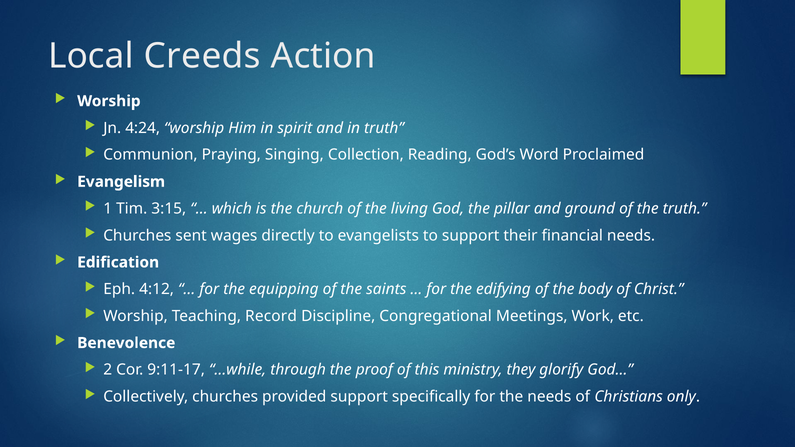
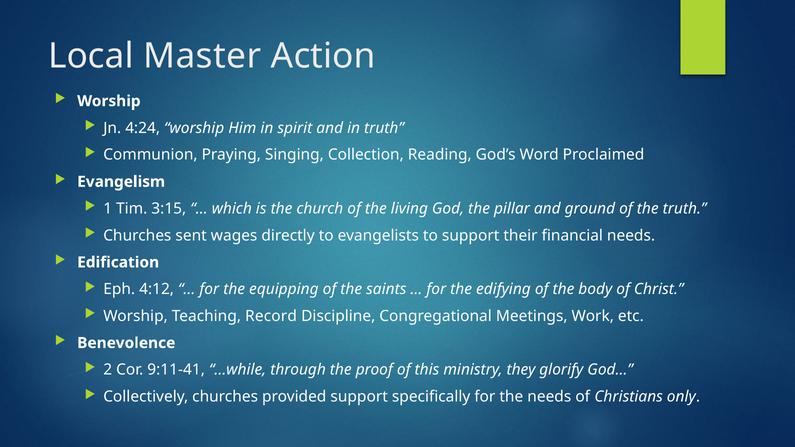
Creeds: Creeds -> Master
9:11-17: 9:11-17 -> 9:11-41
